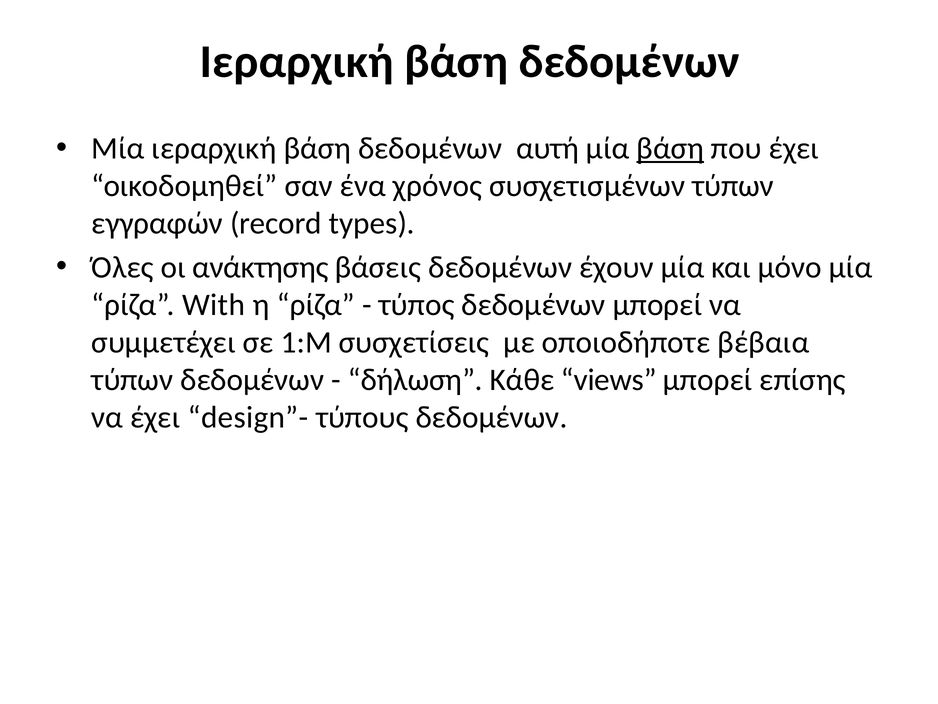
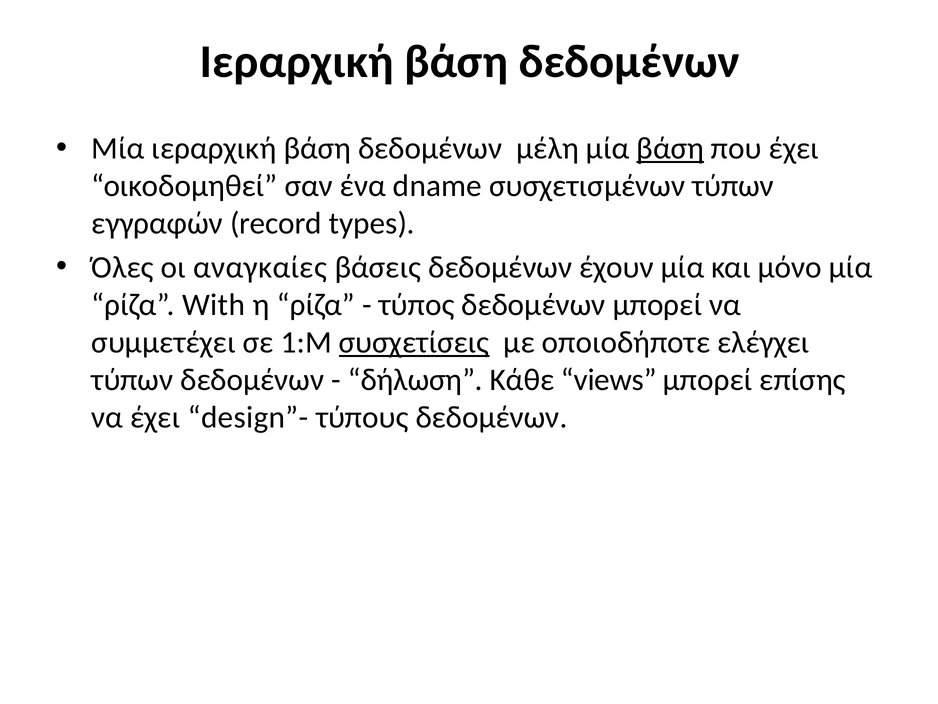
αυτή: αυτή -> μέλη
χρόνος: χρόνος -> dname
ανάκτησης: ανάκτησης -> αναγκαίες
συσχετίσεις underline: none -> present
βέβαια: βέβαια -> ελέγχει
